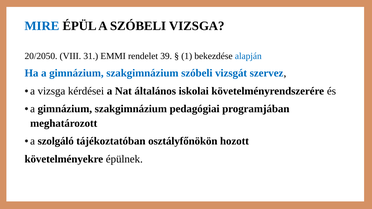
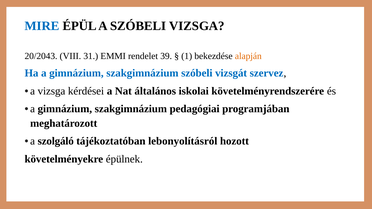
20/2050: 20/2050 -> 20/2043
alapján colour: blue -> orange
osztályfőnökön: osztályfőnökön -> lebonyolításról
